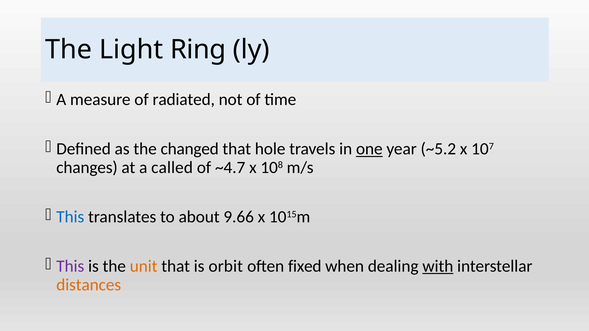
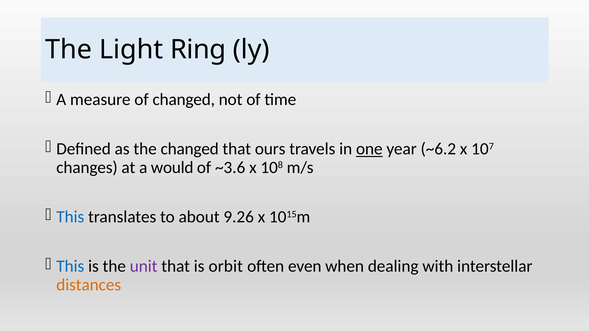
of radiated: radiated -> changed
hole: hole -> ours
~5.2: ~5.2 -> ~6.2
called: called -> would
~4.7: ~4.7 -> ~3.6
9.66: 9.66 -> 9.26
This at (70, 266) colour: purple -> blue
unit colour: orange -> purple
fixed: fixed -> even
with underline: present -> none
